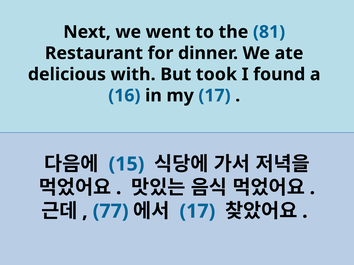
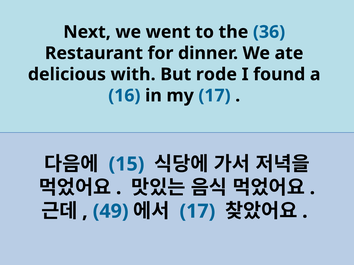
81: 81 -> 36
took: took -> rode
77: 77 -> 49
